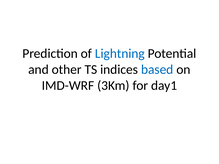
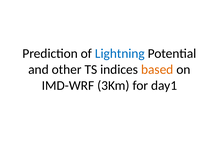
based colour: blue -> orange
